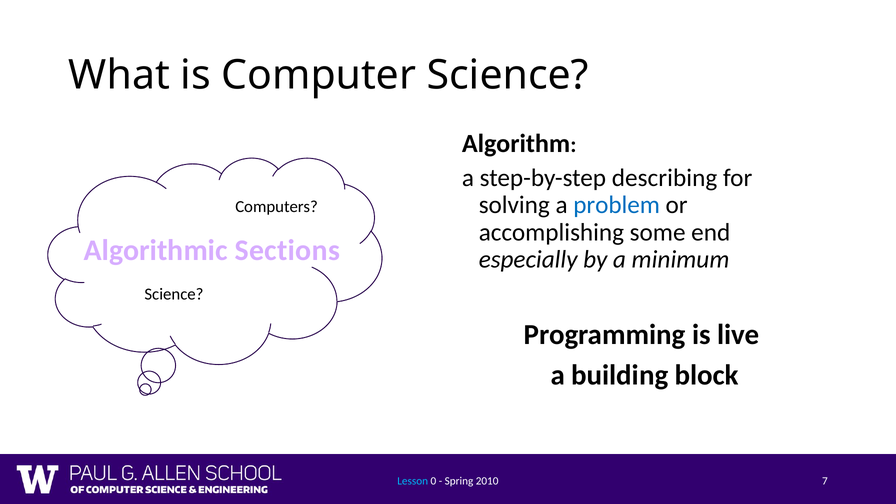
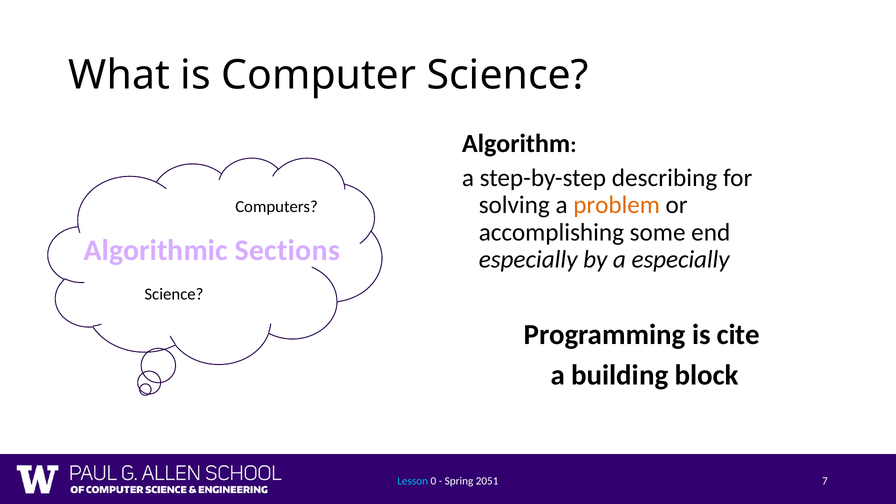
problem colour: blue -> orange
a minimum: minimum -> especially
live: live -> cite
2010: 2010 -> 2051
